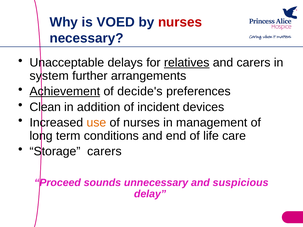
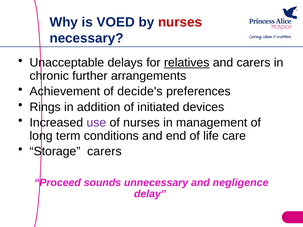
system: system -> chronic
Achievement underline: present -> none
Clean: Clean -> Rings
incident: incident -> initiated
use colour: orange -> purple
suspicious: suspicious -> negligence
